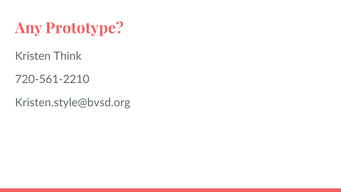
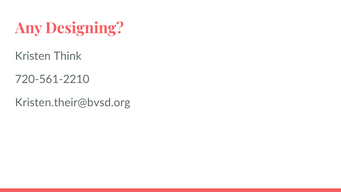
Prototype: Prototype -> Designing
Kristen.style@bvsd.org: Kristen.style@bvsd.org -> Kristen.their@bvsd.org
